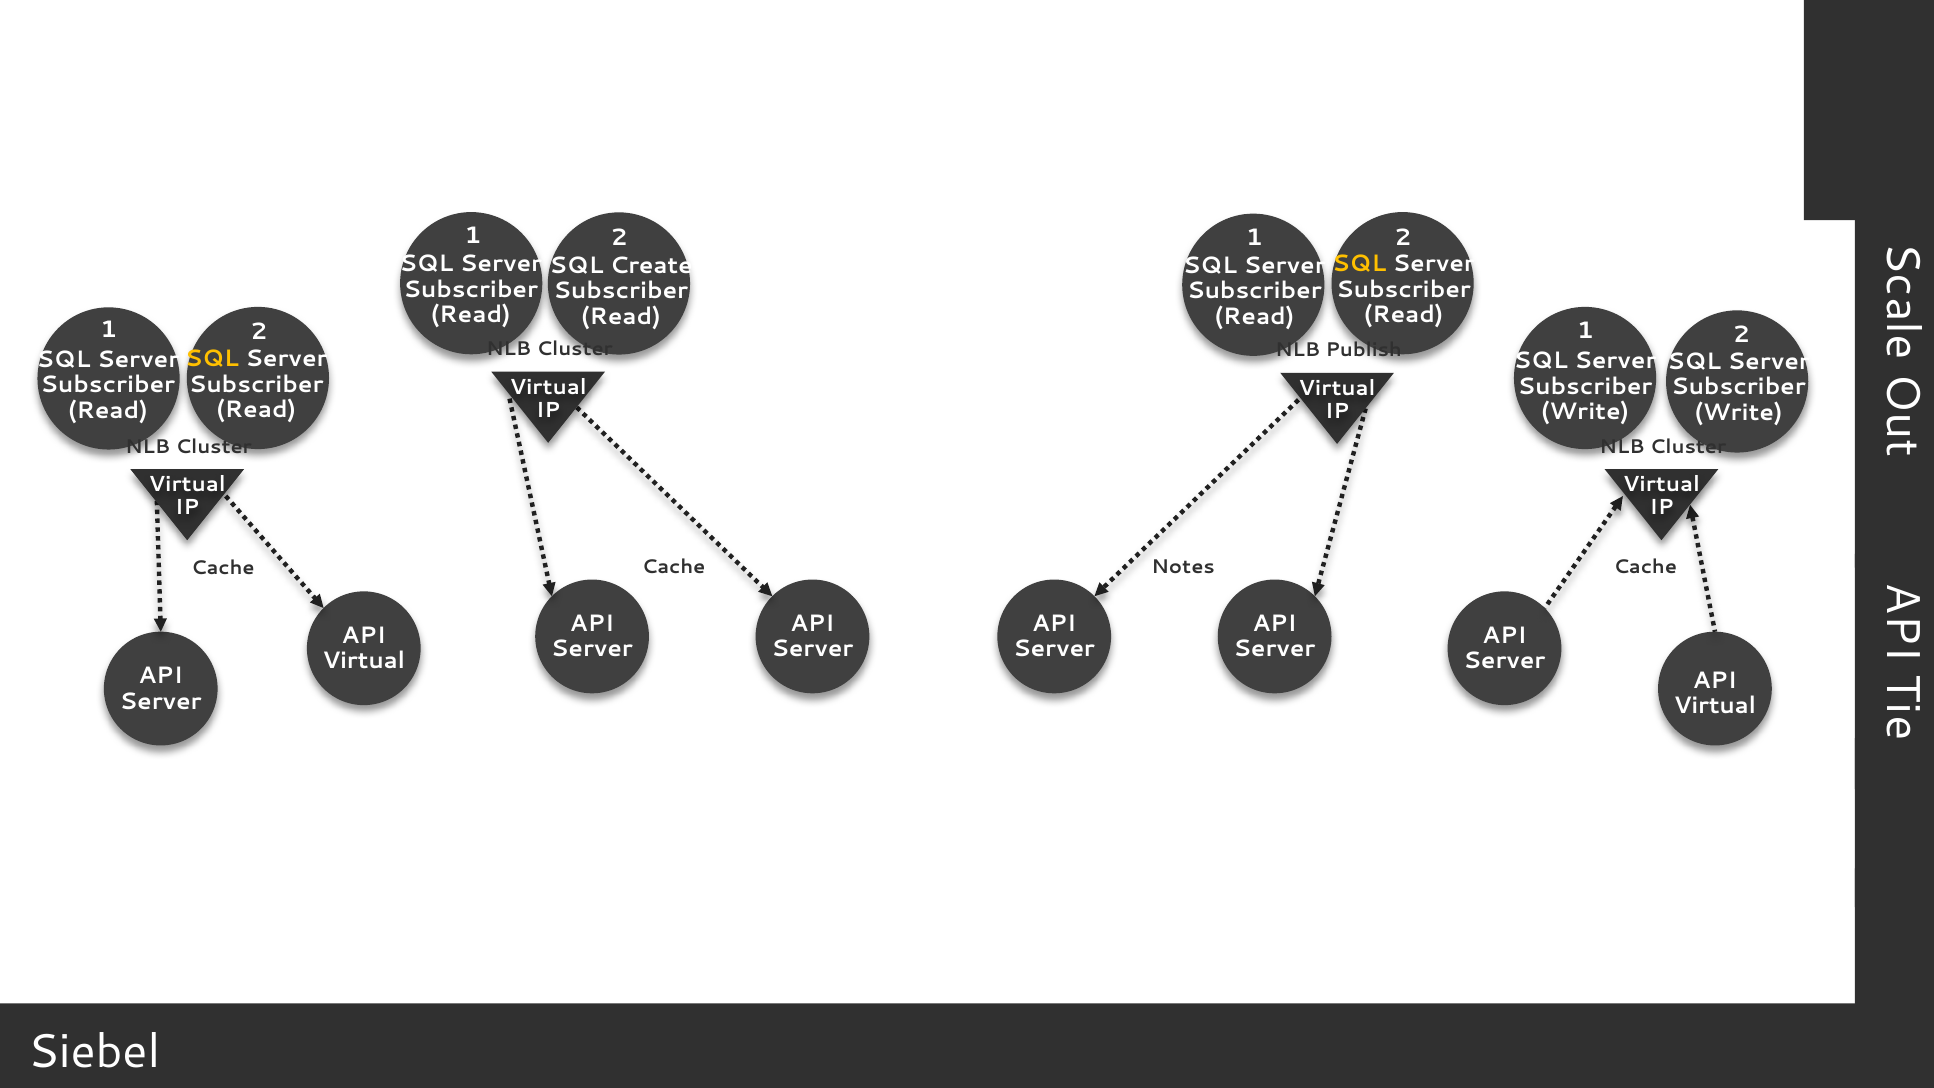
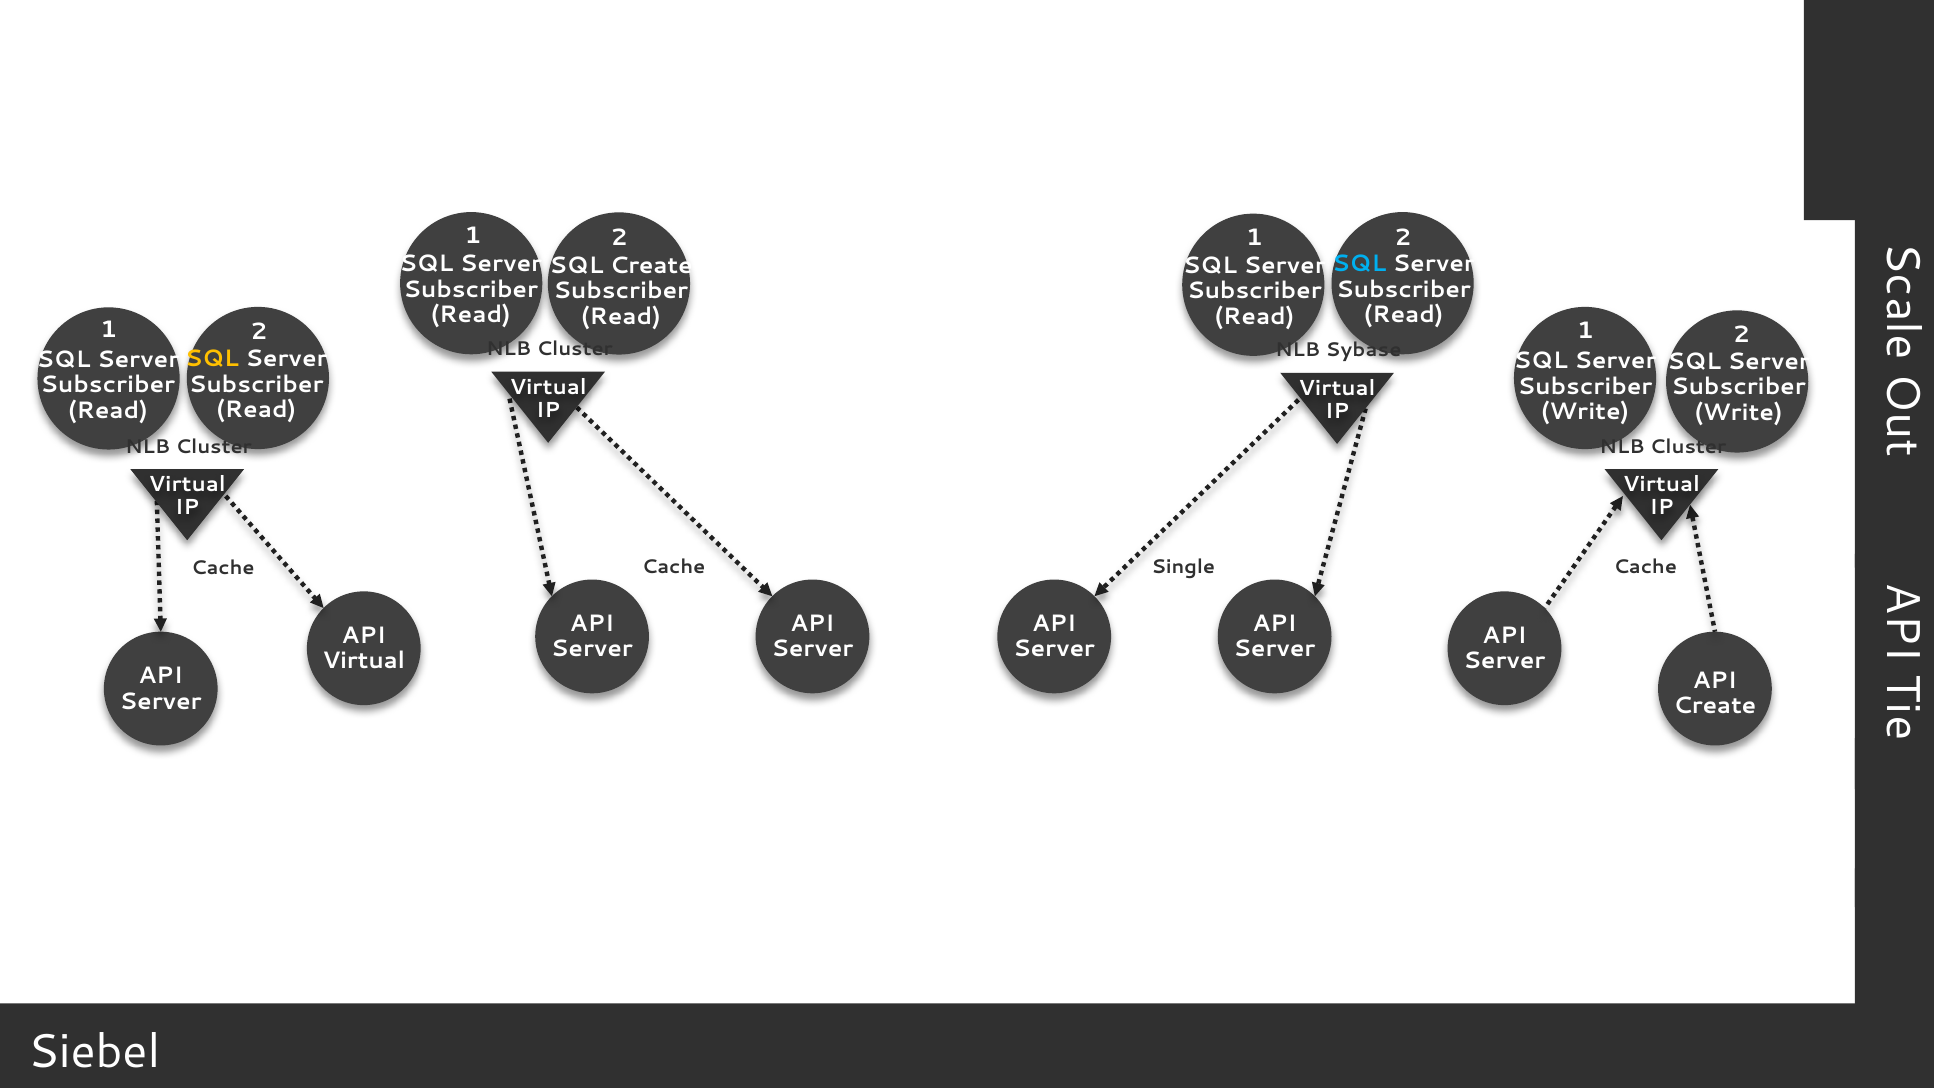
SQL at (1359, 264) colour: yellow -> light blue
Publish: Publish -> Sybase
Notes: Notes -> Single
Virtual at (1715, 706): Virtual -> Create
